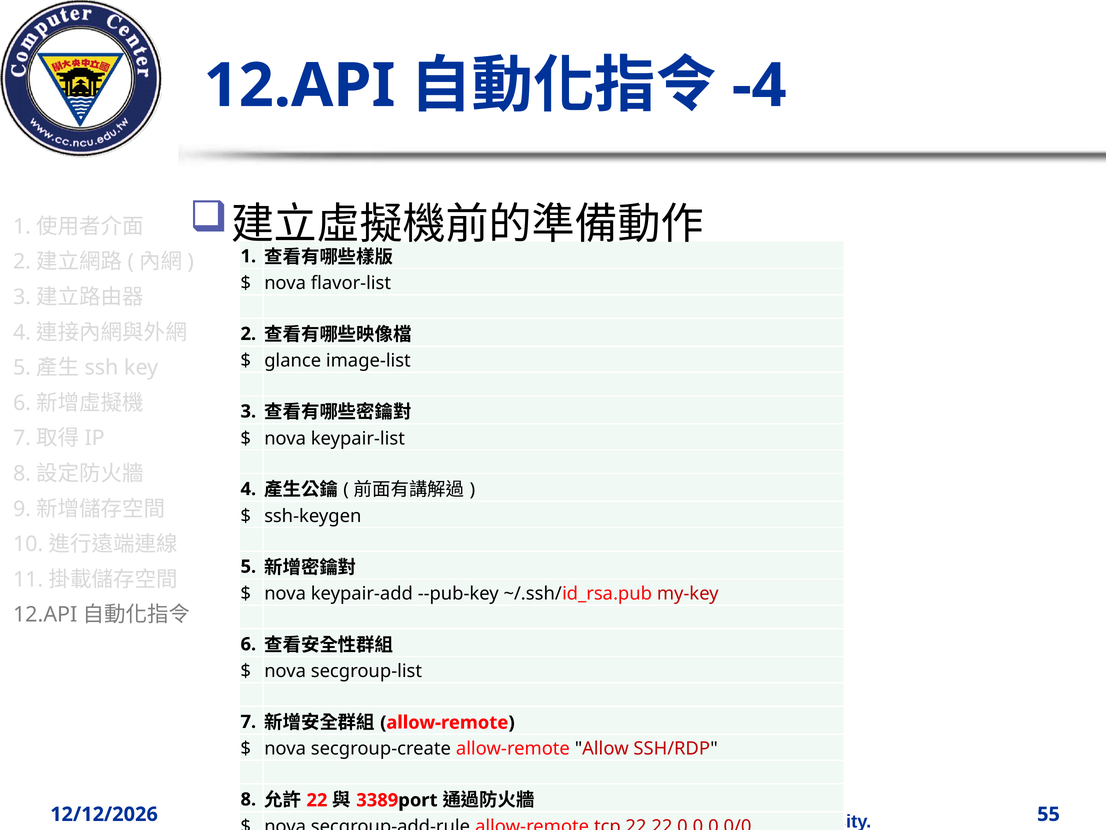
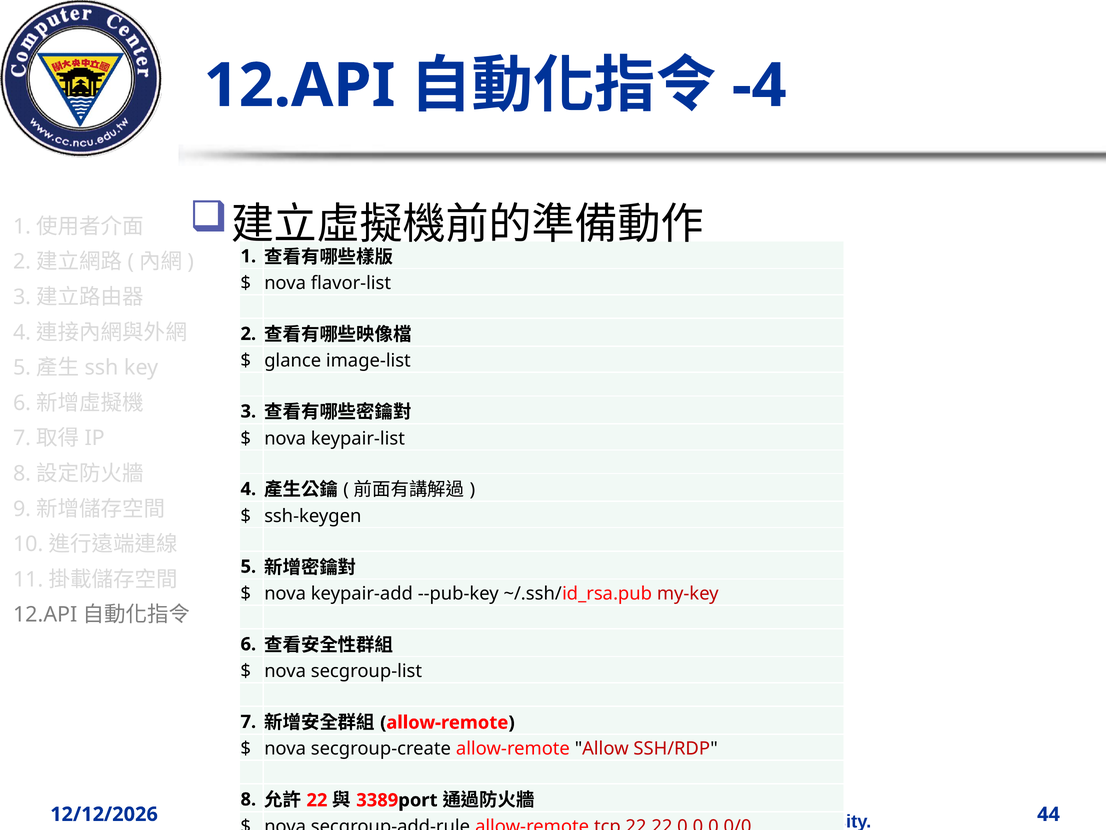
55: 55 -> 44
